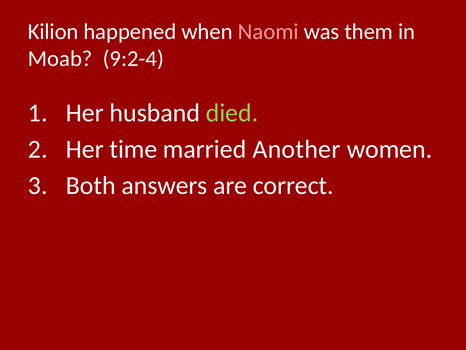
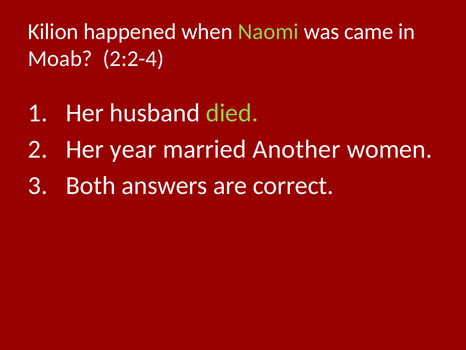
Naomi colour: pink -> light green
them: them -> came
9:2-4: 9:2-4 -> 2:2-4
time: time -> year
